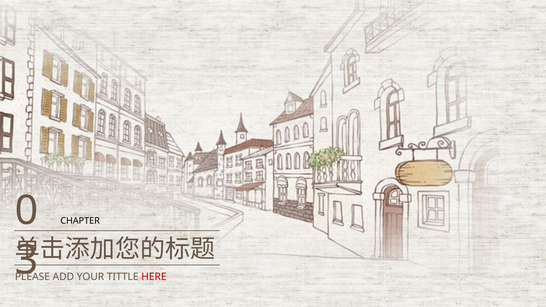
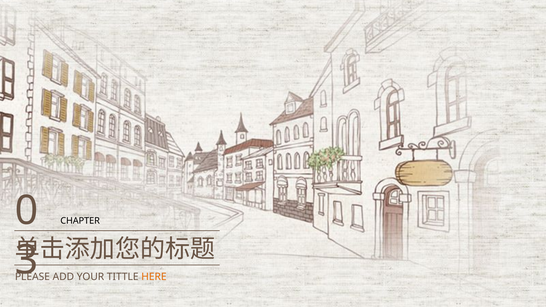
HERE colour: red -> orange
